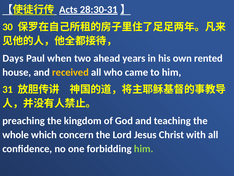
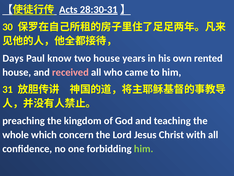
when: when -> know
two ahead: ahead -> house
received colour: yellow -> pink
